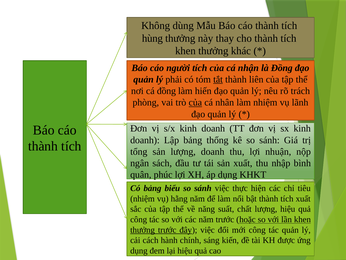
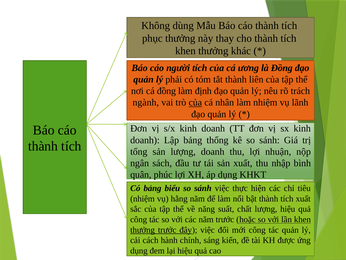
hùng: hùng -> phục
nhận: nhận -> ương
tắt underline: present -> none
hiến: hiến -> định
phòng: phòng -> ngành
